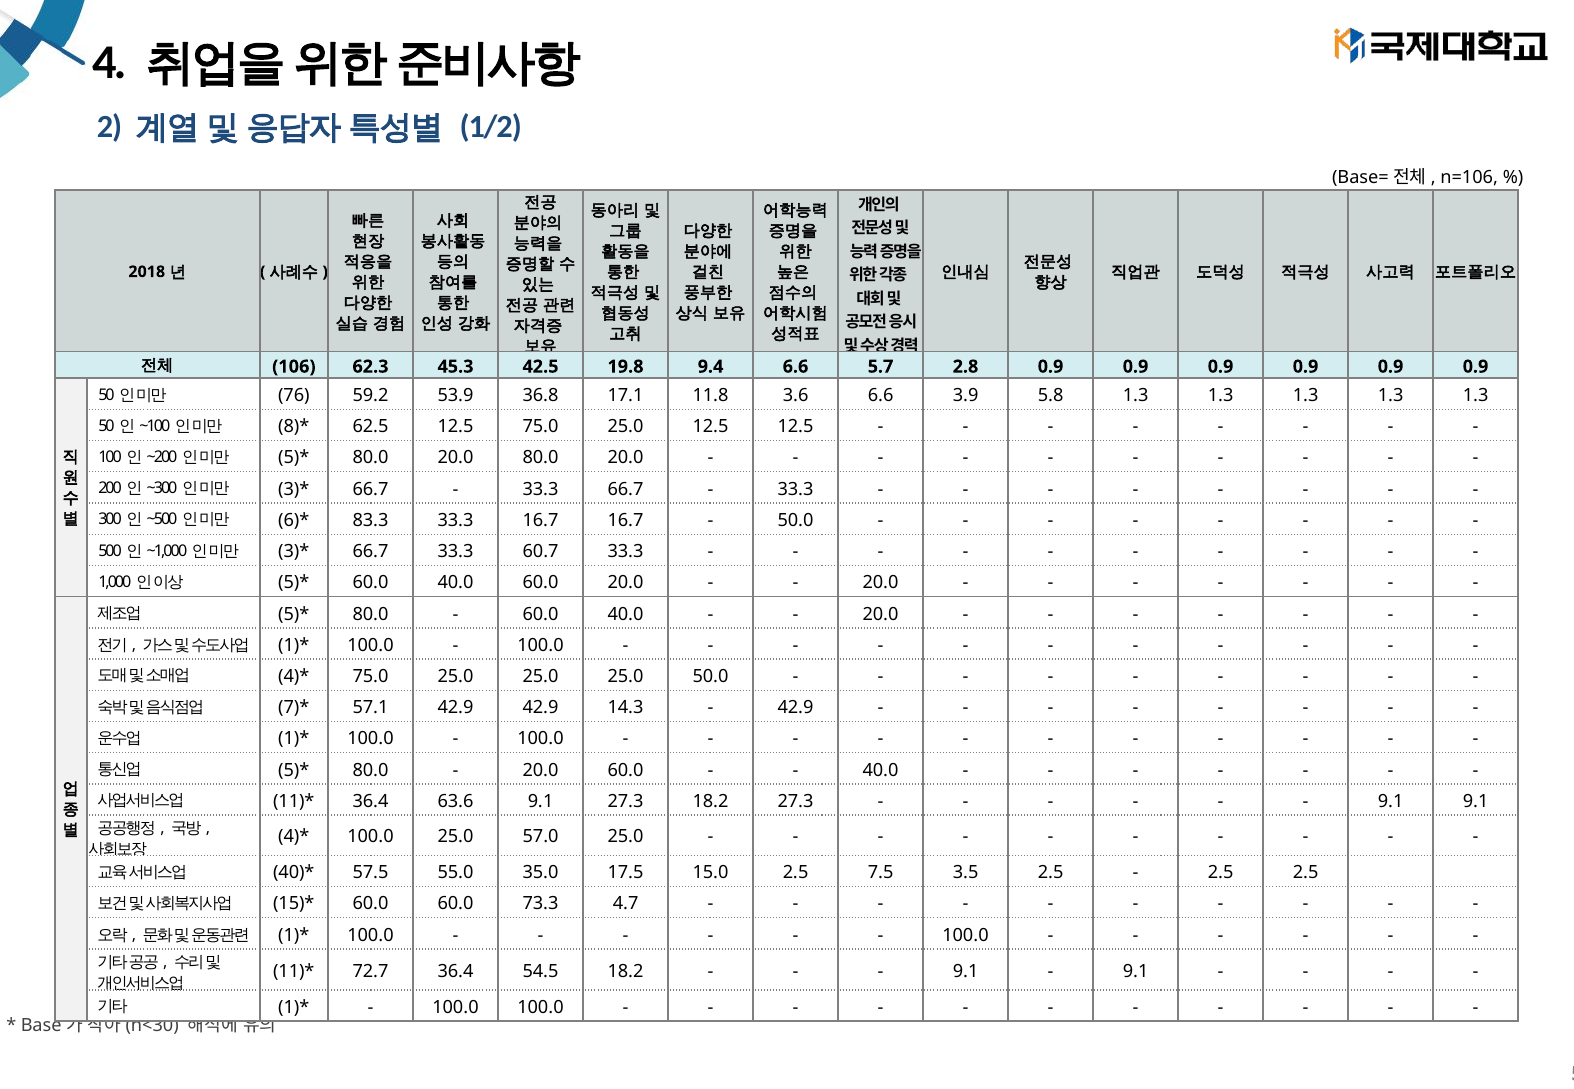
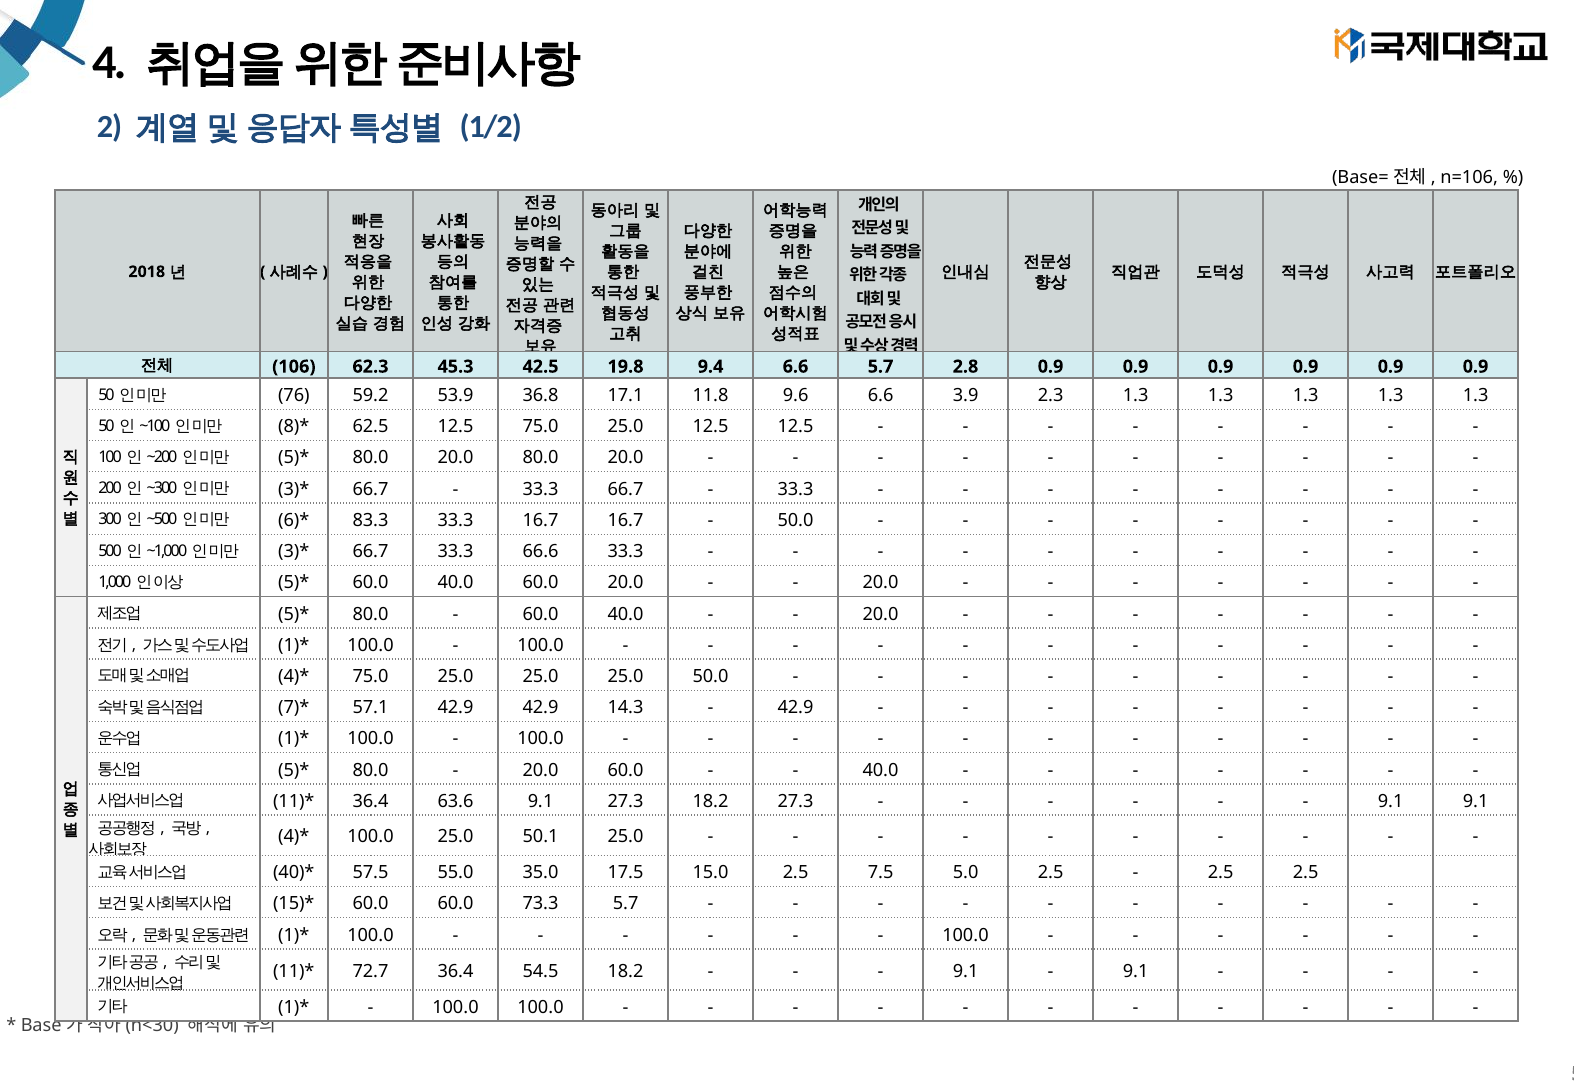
3.6: 3.6 -> 9.6
5.8: 5.8 -> 2.3
60.7: 60.7 -> 66.6
57.0: 57.0 -> 50.1
3.5: 3.5 -> 5.0
73.3 4.7: 4.7 -> 5.7
